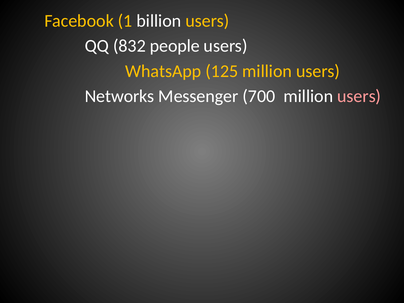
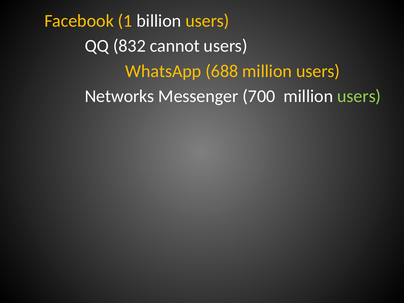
people: people -> cannot
125: 125 -> 688
users at (359, 96) colour: pink -> light green
